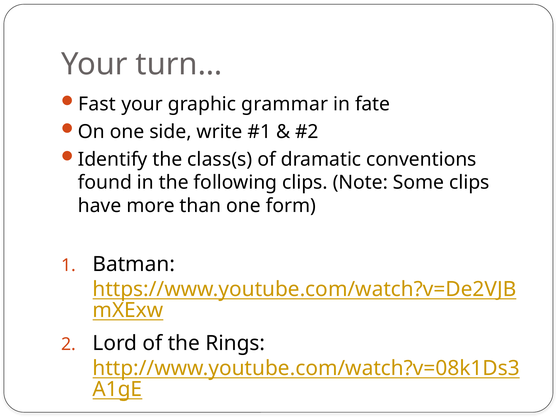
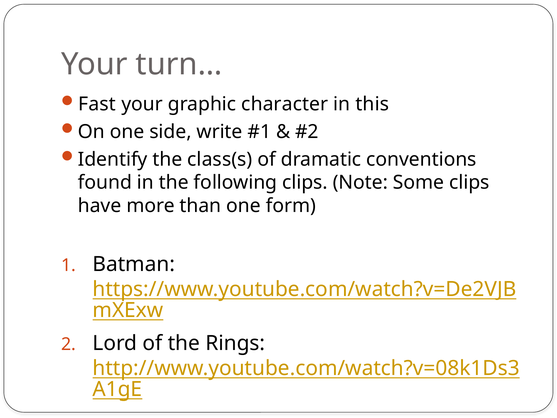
grammar: grammar -> character
fate: fate -> this
